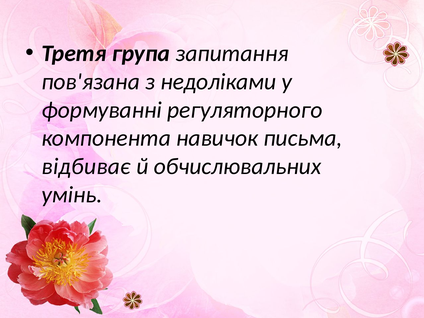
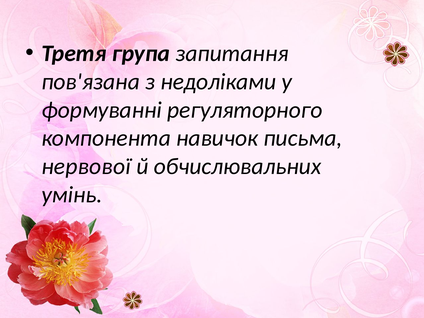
відбиває: відбиває -> нервової
